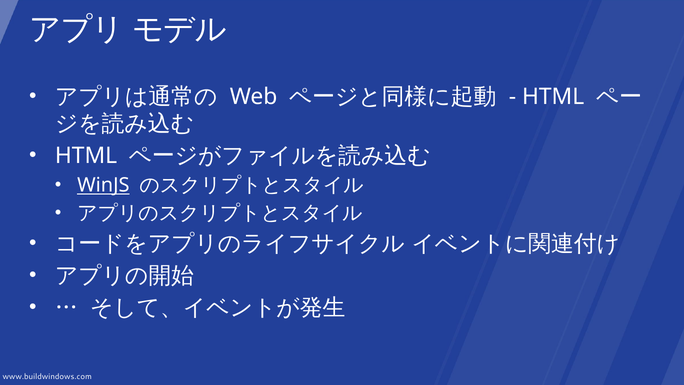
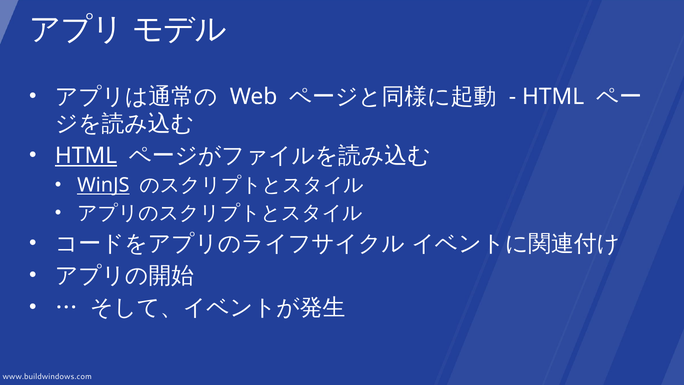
HTML at (86, 156) underline: none -> present
